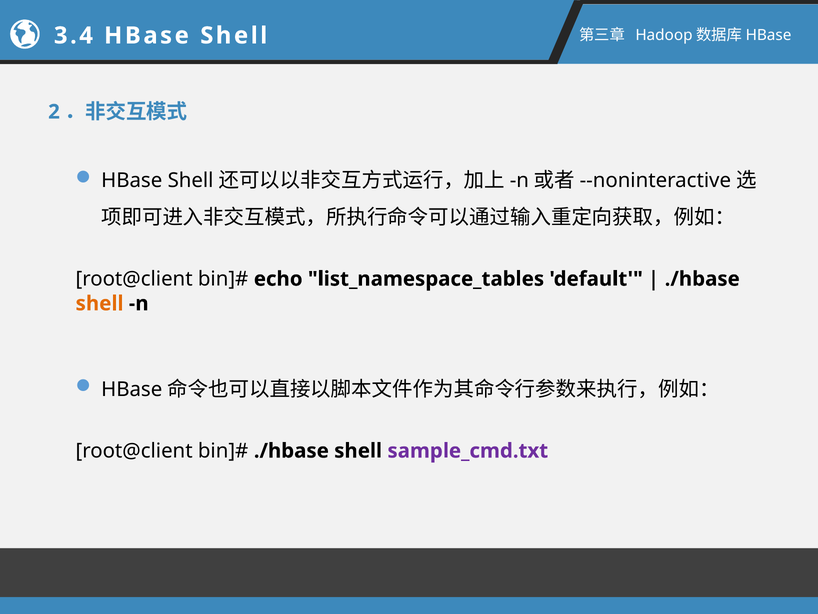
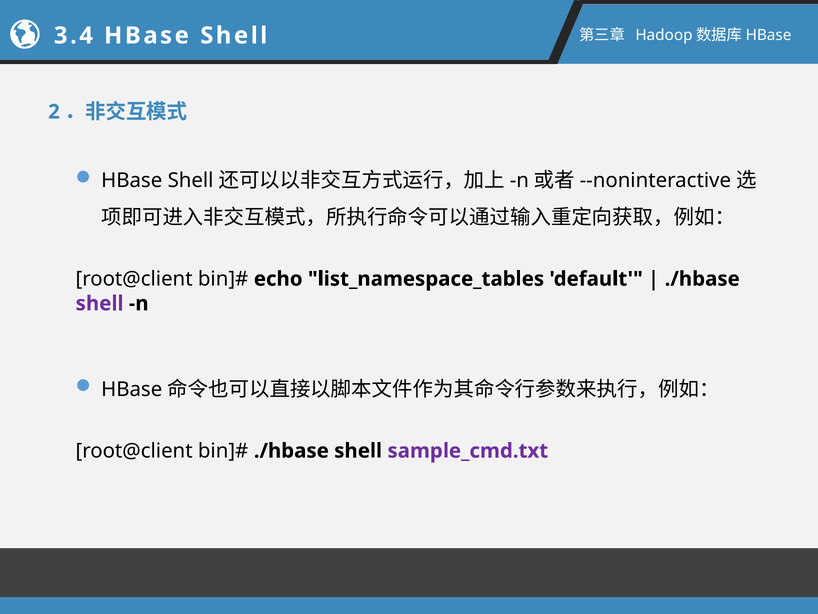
shell at (100, 303) colour: orange -> purple
